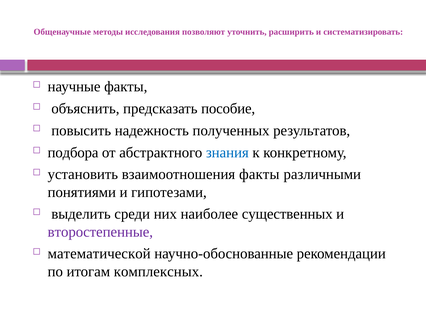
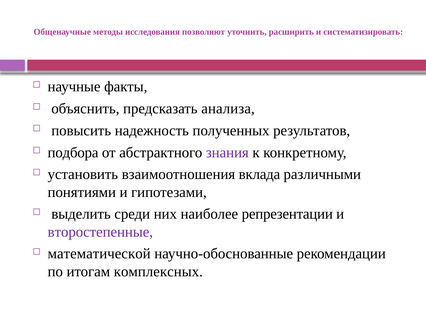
пособие: пособие -> анализа
знания colour: blue -> purple
взаимоотношения факты: факты -> вклада
существенных: существенных -> репрезентации
